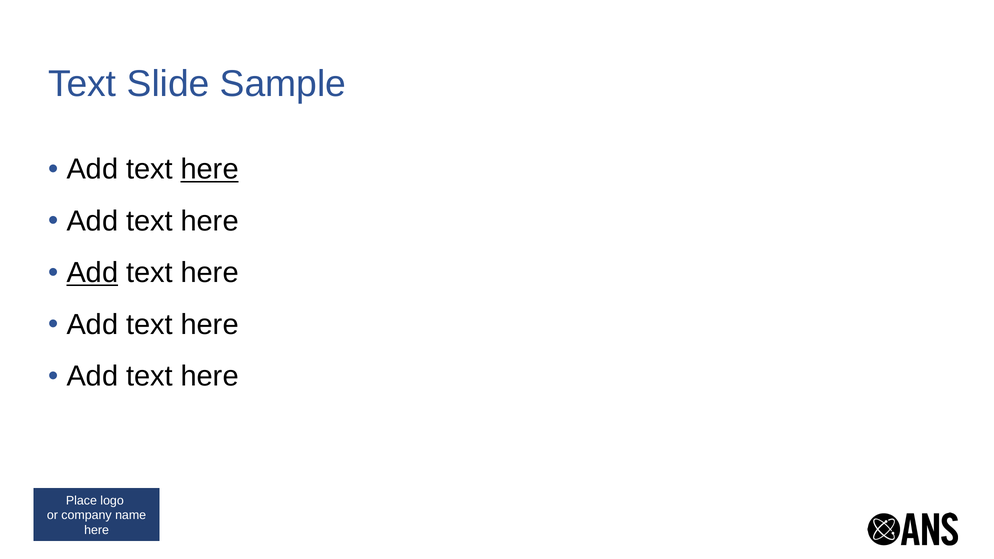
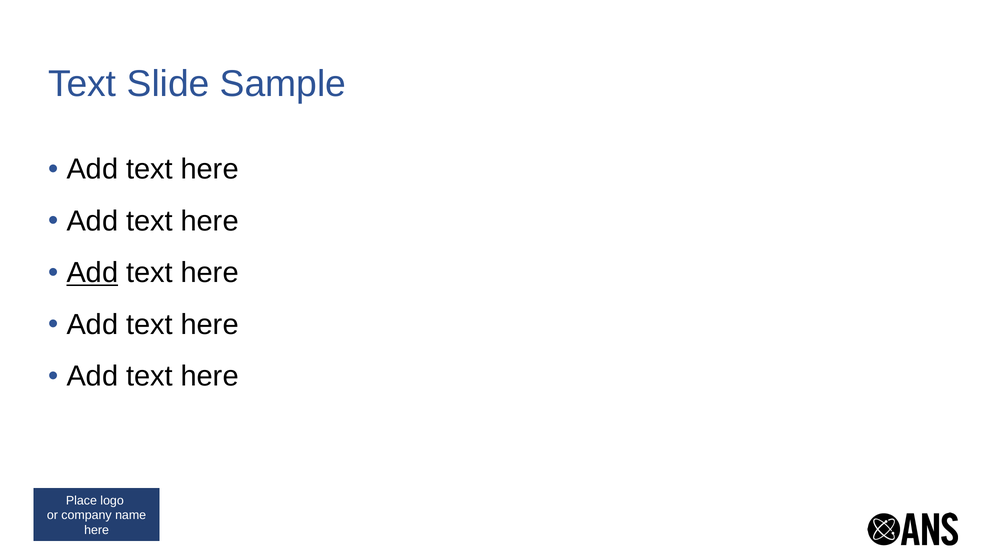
here at (210, 169) underline: present -> none
